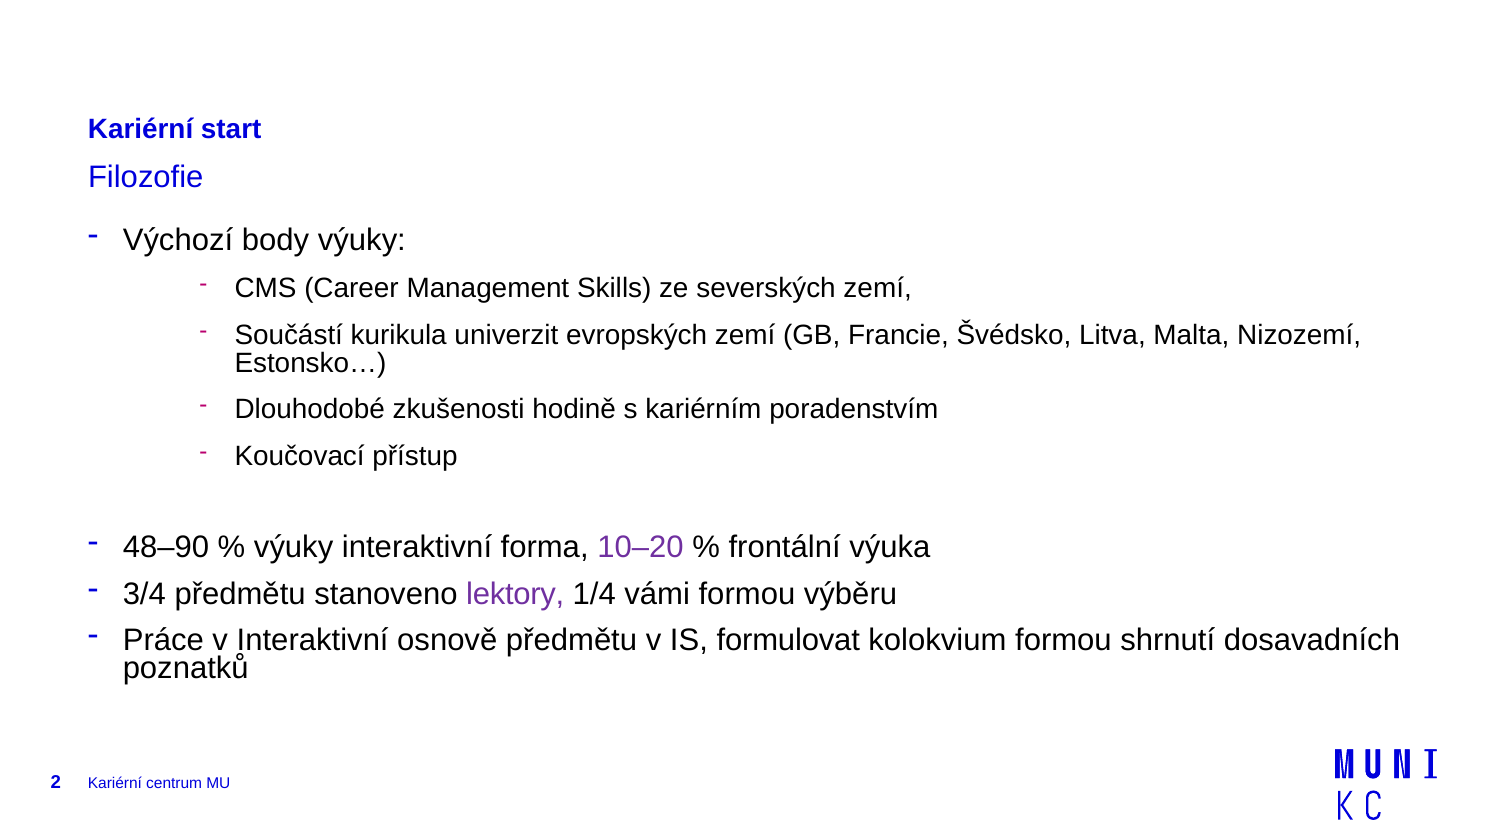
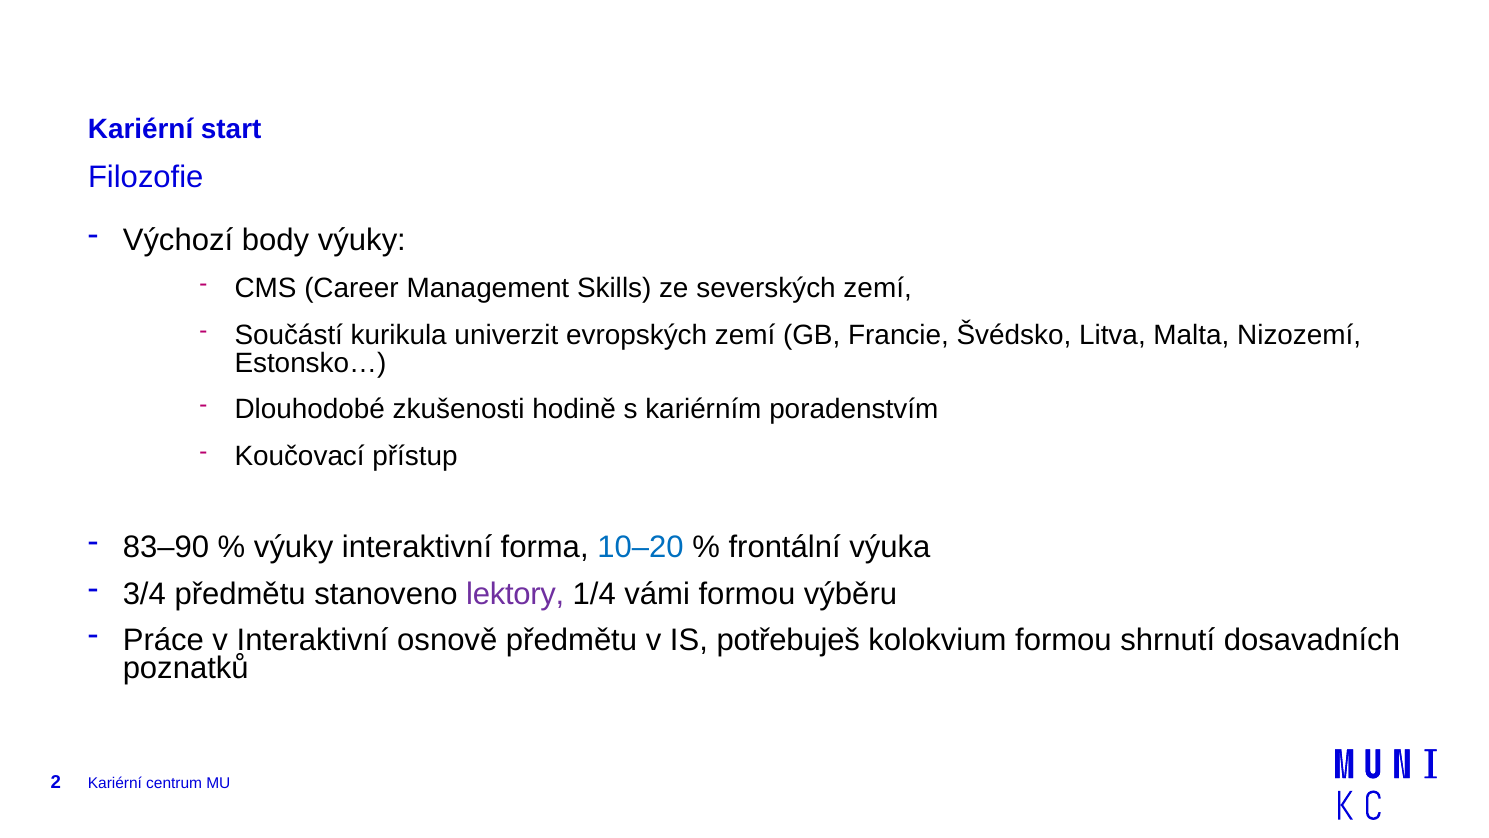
48–90: 48–90 -> 83–90
10–20 colour: purple -> blue
formulovat: formulovat -> potřebuješ
